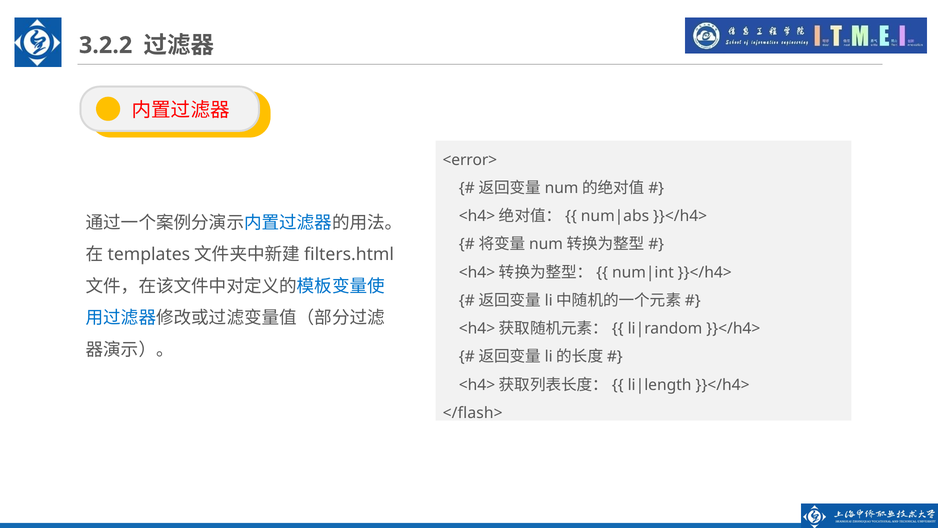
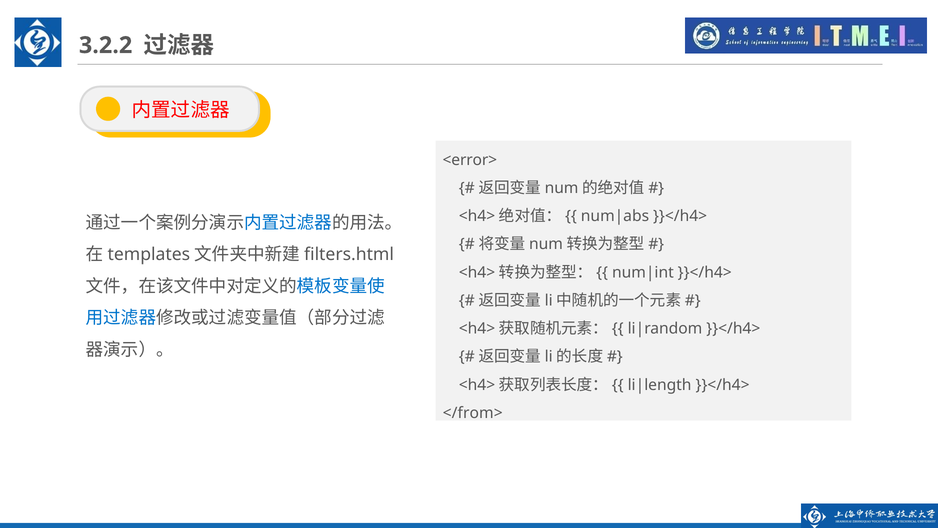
</flash>: </flash> -> </from>
